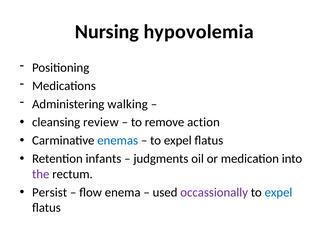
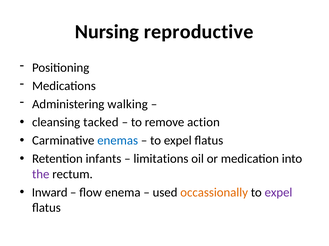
hypovolemia: hypovolemia -> reproductive
review: review -> tacked
judgments: judgments -> limitations
Persist: Persist -> Inward
occassionally colour: purple -> orange
expel at (278, 193) colour: blue -> purple
